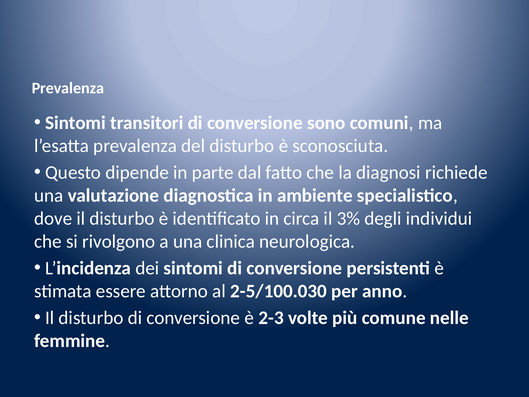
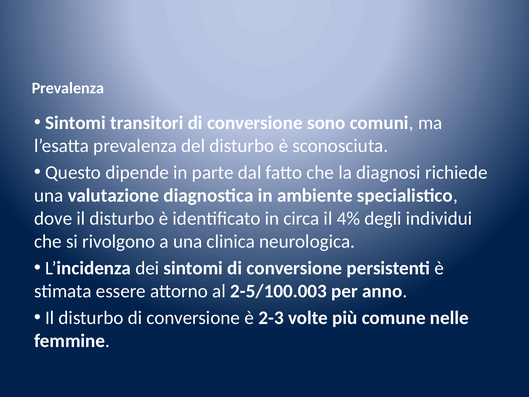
3%: 3% -> 4%
2-5/100.030: 2-5/100.030 -> 2-5/100.003
